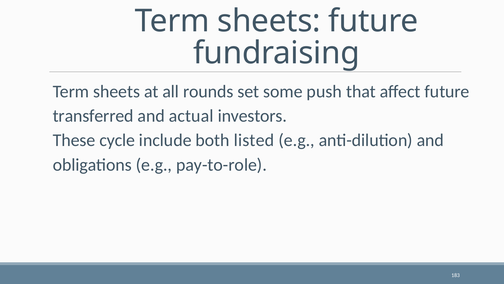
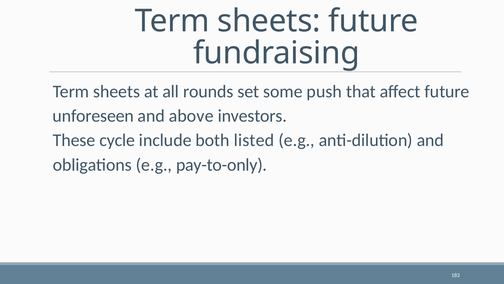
transferred: transferred -> unforeseen
actual: actual -> above
pay-to-role: pay-to-role -> pay-to-only
